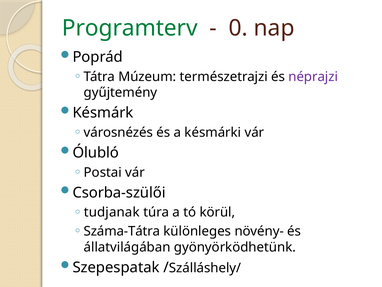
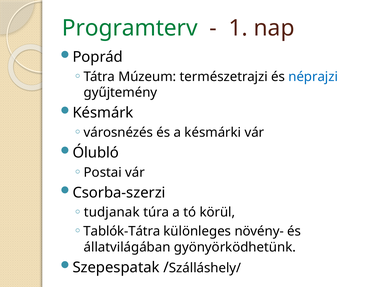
0: 0 -> 1
néprajzi colour: purple -> blue
Csorba-szülői: Csorba-szülői -> Csorba-szerzi
Száma-Tátra: Száma-Tátra -> Tablók-Tátra
